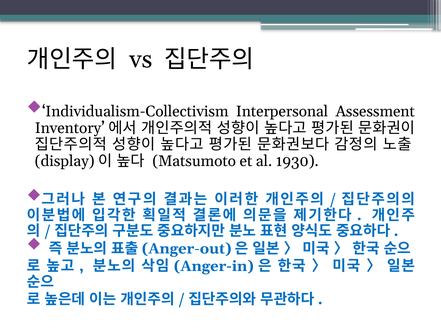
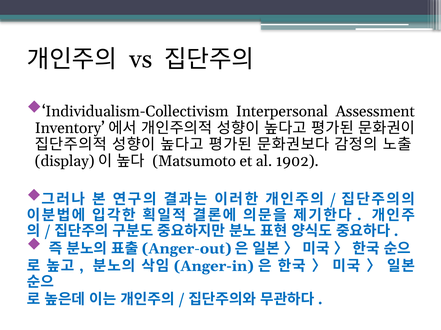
1930: 1930 -> 1902
